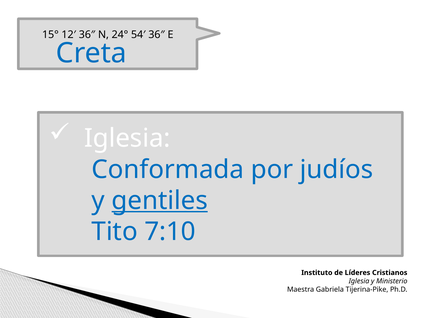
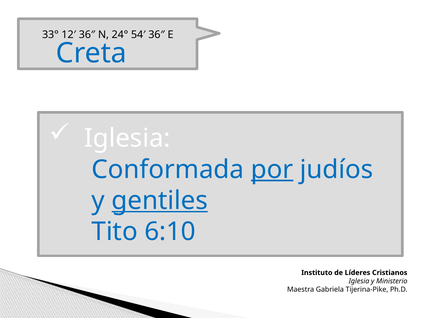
15°: 15° -> 33°
por underline: none -> present
7:10: 7:10 -> 6:10
